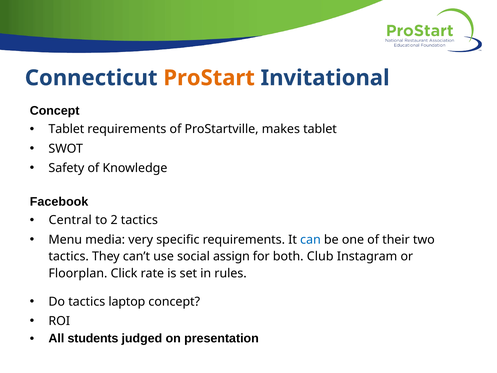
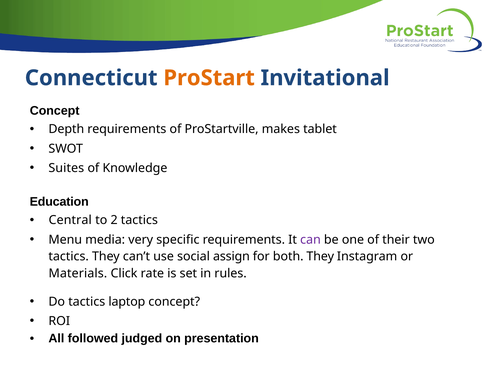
Tablet at (66, 129): Tablet -> Depth
Safety: Safety -> Suites
Facebook: Facebook -> Education
can colour: blue -> purple
both Club: Club -> They
Floorplan: Floorplan -> Materials
students: students -> followed
